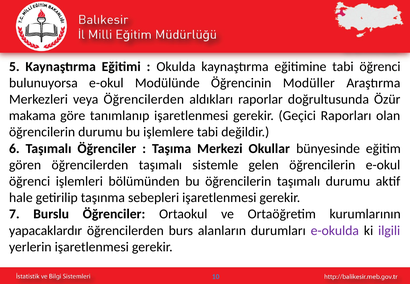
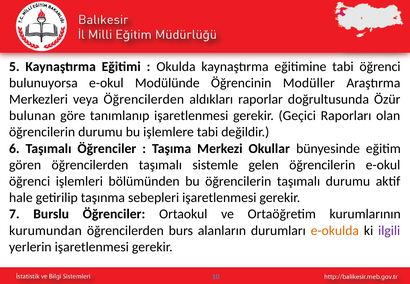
makama: makama -> bulunan
yapacaklardır: yapacaklardır -> kurumundan
e-okulda colour: purple -> orange
